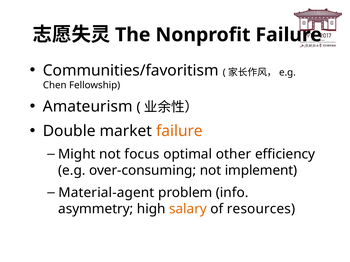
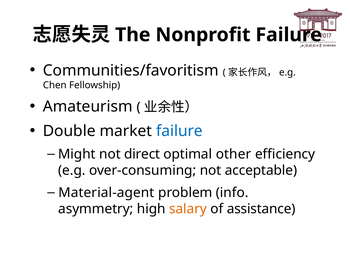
failure at (179, 131) colour: orange -> blue
focus: focus -> direct
implement: implement -> acceptable
resources: resources -> assistance
